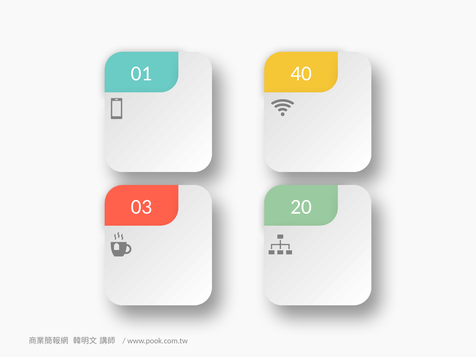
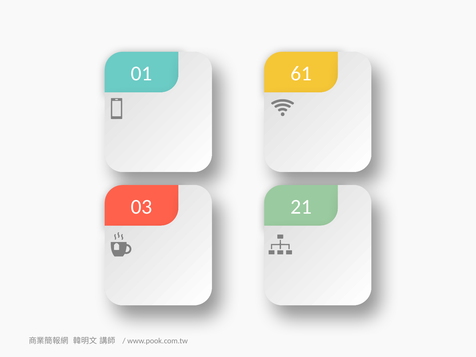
40: 40 -> 61
20: 20 -> 21
